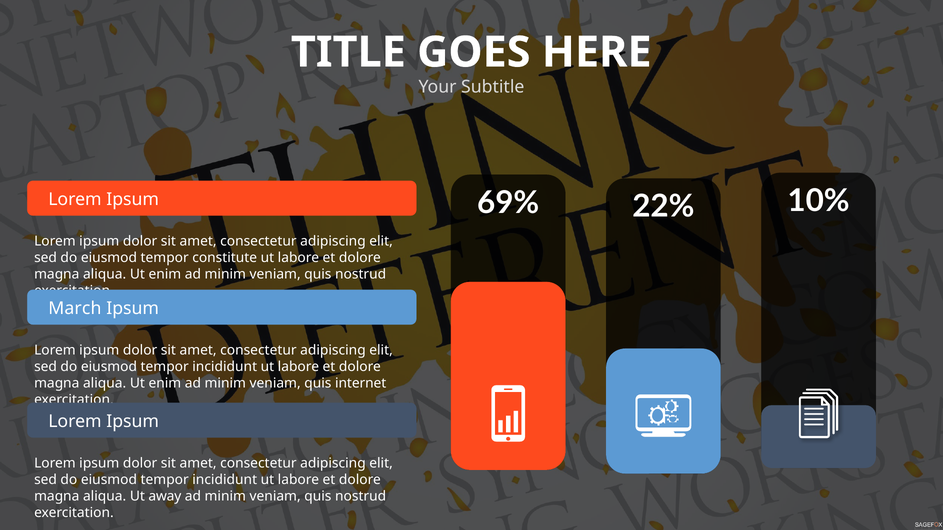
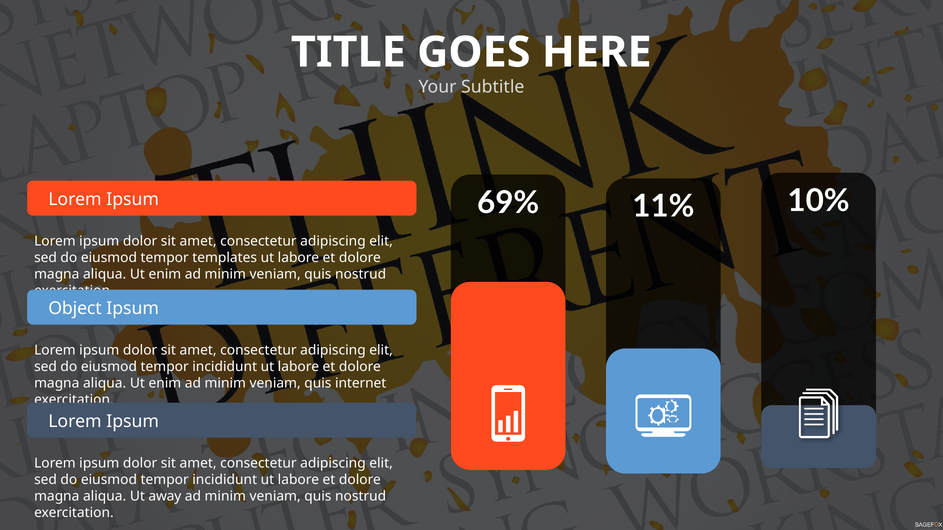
22%: 22% -> 11%
constitute: constitute -> templates
March: March -> Object
